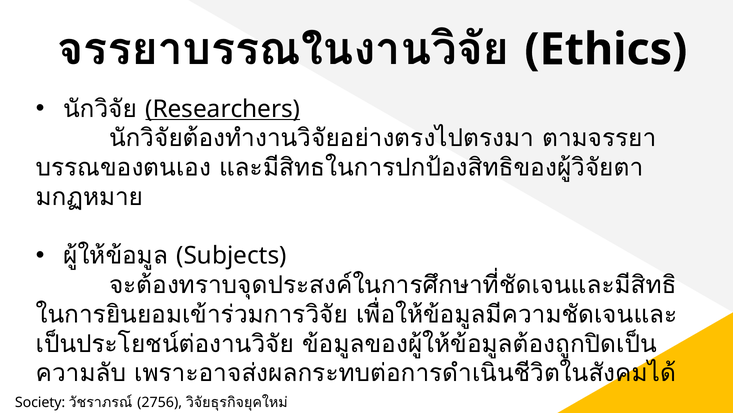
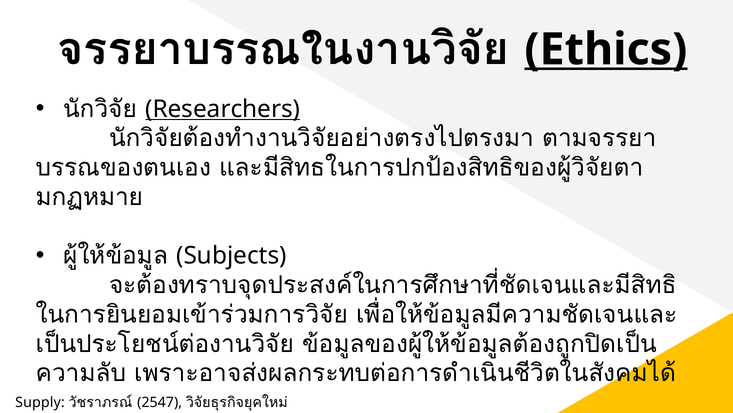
Ethics underline: none -> present
Society: Society -> Supply
2756: 2756 -> 2547
